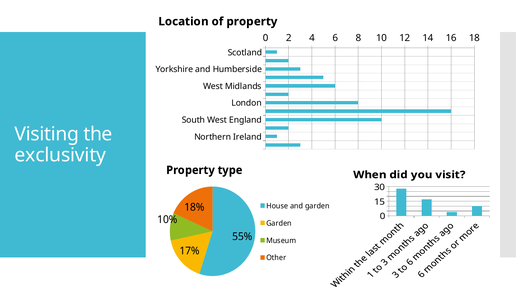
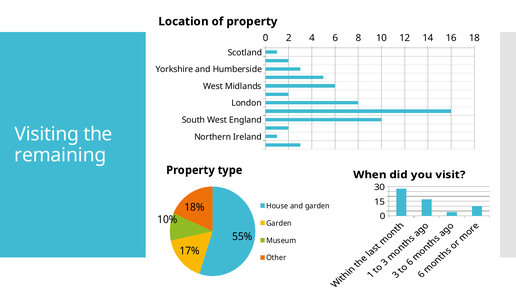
exclusivity: exclusivity -> remaining
